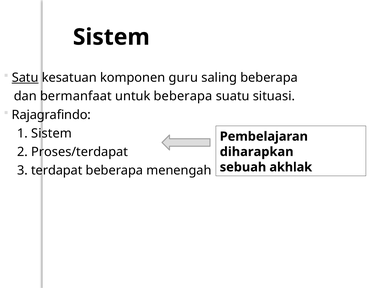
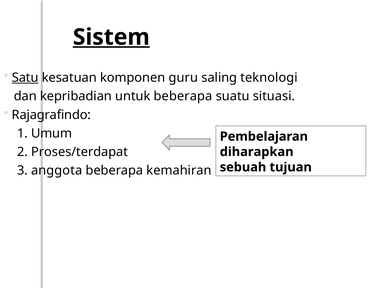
Sistem at (111, 37) underline: none -> present
saling beberapa: beberapa -> teknologi
bermanfaat: bermanfaat -> kepribadian
1 Sistem: Sistem -> Umum
akhlak: akhlak -> tujuan
terdapat: terdapat -> anggota
menengah: menengah -> kemahiran
